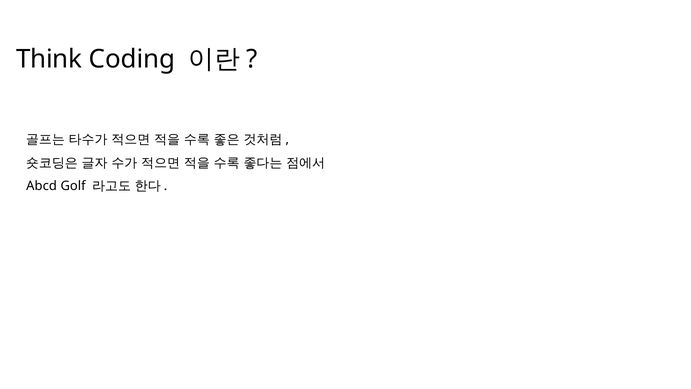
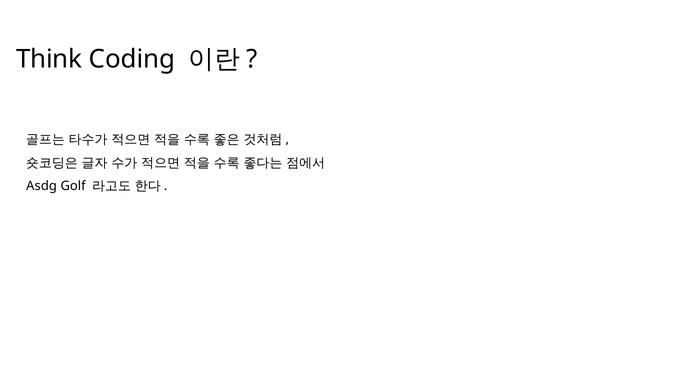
Abcd: Abcd -> Asdg
